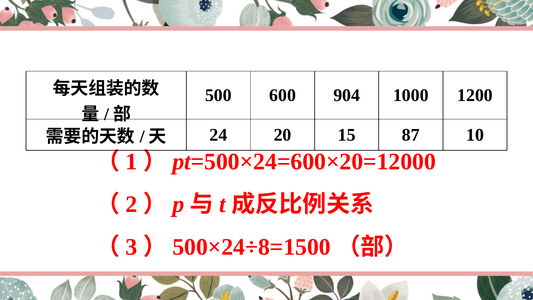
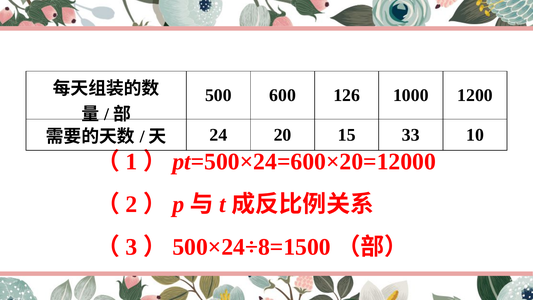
904: 904 -> 126
87: 87 -> 33
